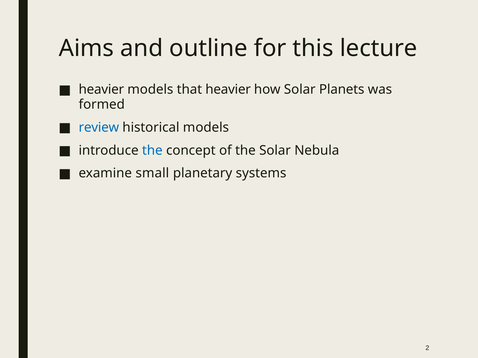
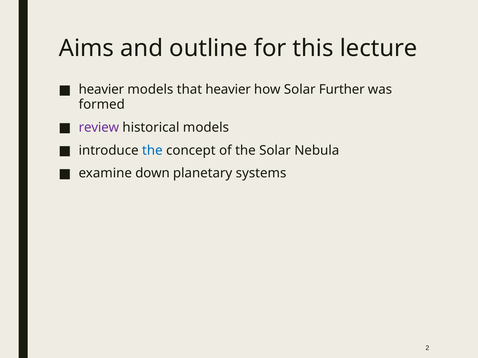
Planets: Planets -> Further
review colour: blue -> purple
small: small -> down
